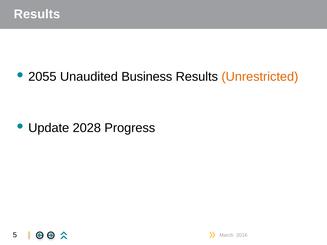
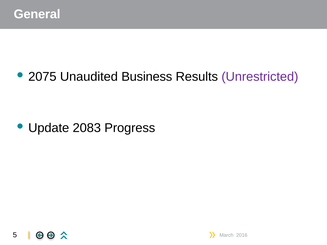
Results at (37, 14): Results -> General
2055: 2055 -> 2075
Unrestricted colour: orange -> purple
2028: 2028 -> 2083
